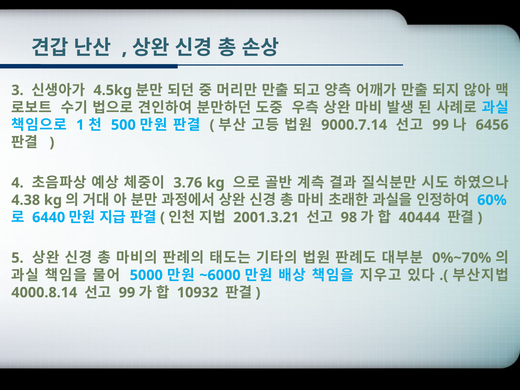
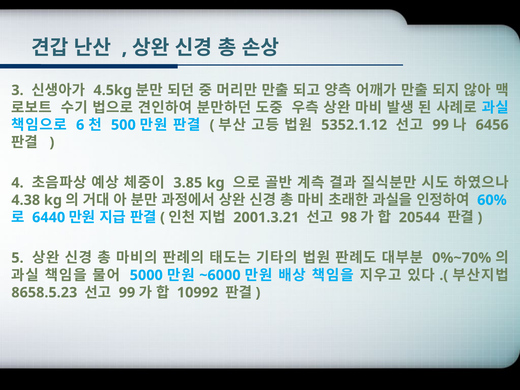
1: 1 -> 6
9000.7.14: 9000.7.14 -> 5352.1.12
3.76: 3.76 -> 3.85
40444: 40444 -> 20544
4000.8.14: 4000.8.14 -> 8658.5.23
10932: 10932 -> 10992
